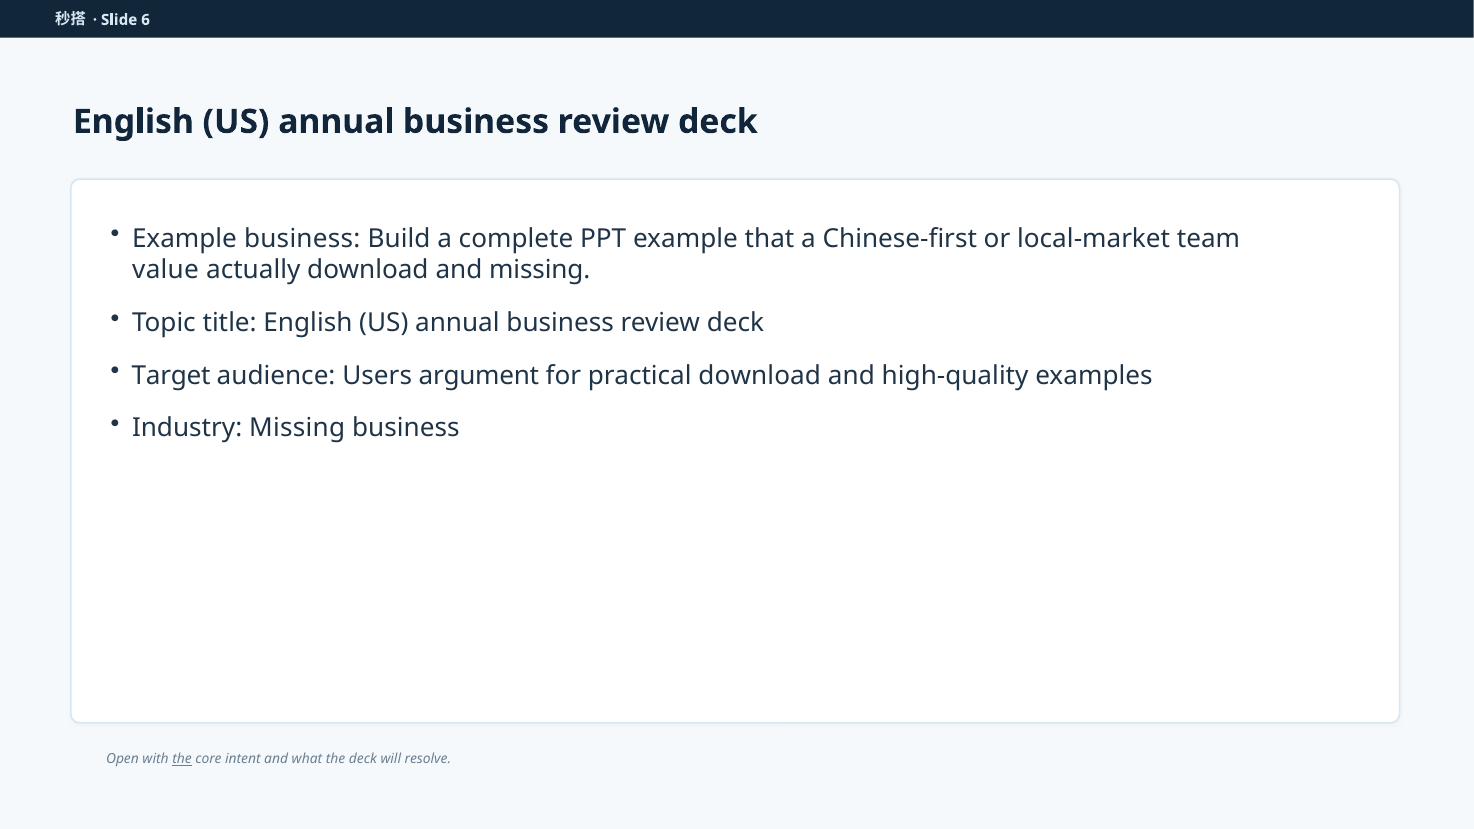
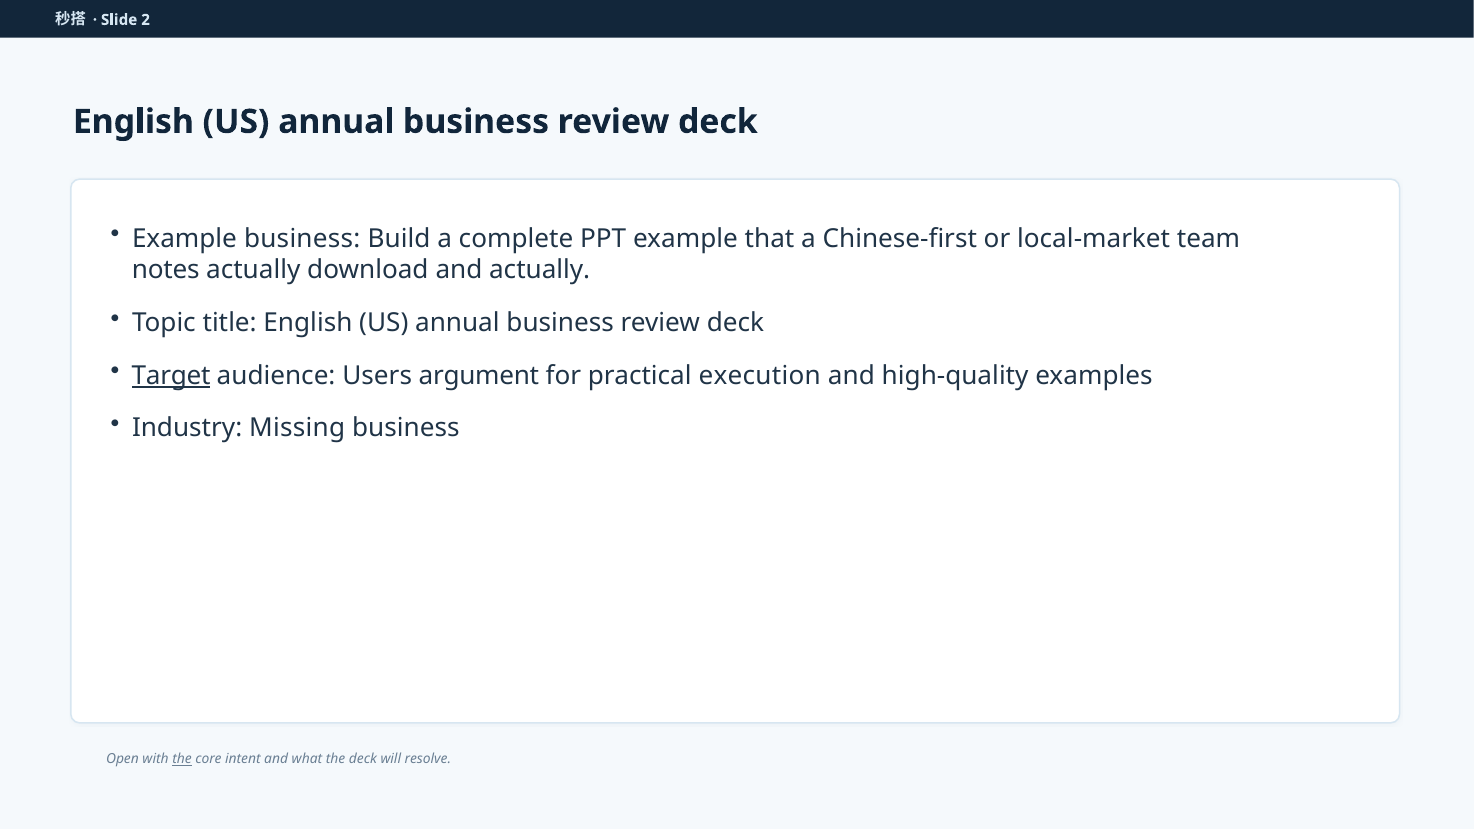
6: 6 -> 2
value: value -> notes
and missing: missing -> actually
Target underline: none -> present
practical download: download -> execution
